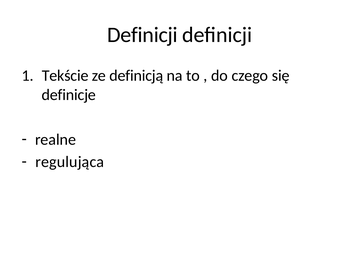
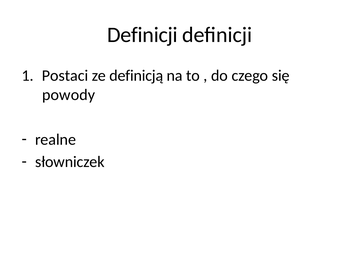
Tekście: Tekście -> Postaci
definicje: definicje -> powody
regulująca: regulująca -> słowniczek
